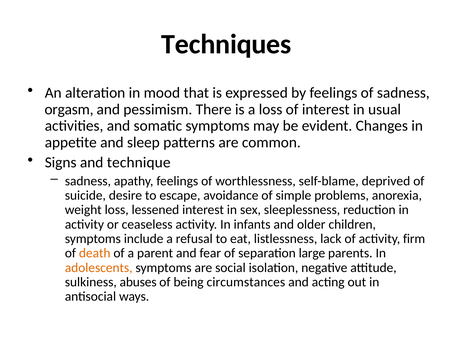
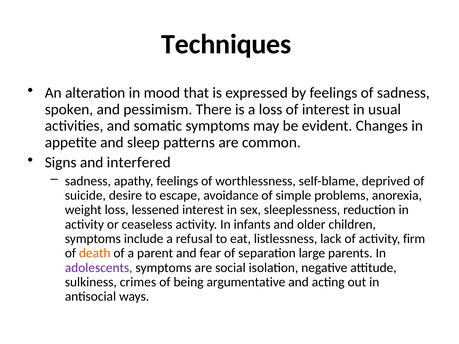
orgasm: orgasm -> spoken
technique: technique -> interfered
adolescents colour: orange -> purple
abuses: abuses -> crimes
circumstances: circumstances -> argumentative
